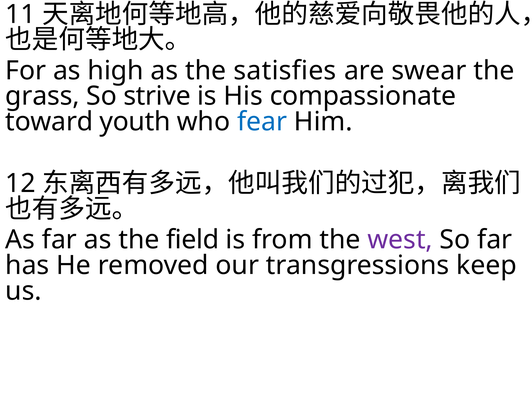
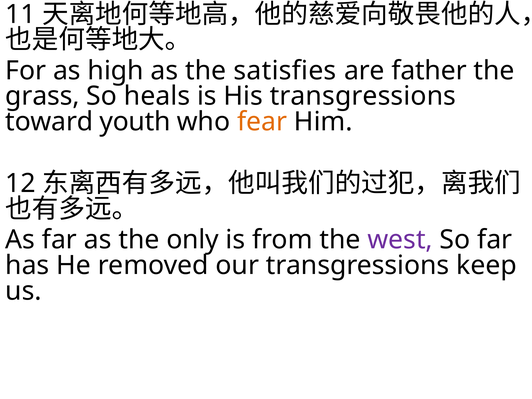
swear: swear -> father
strive: strive -> heals
His compassionate: compassionate -> transgressions
fear colour: blue -> orange
field: field -> only
